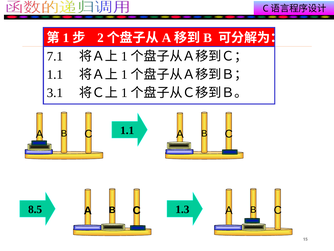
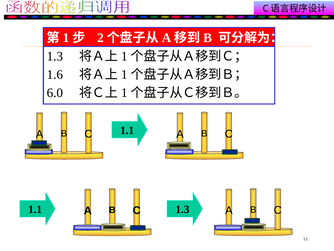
7.1 at (55, 56): 7.1 -> 1.3
1.1 at (55, 75): 1.1 -> 1.6
3.1: 3.1 -> 6.0
8.5 at (35, 209): 8.5 -> 1.1
